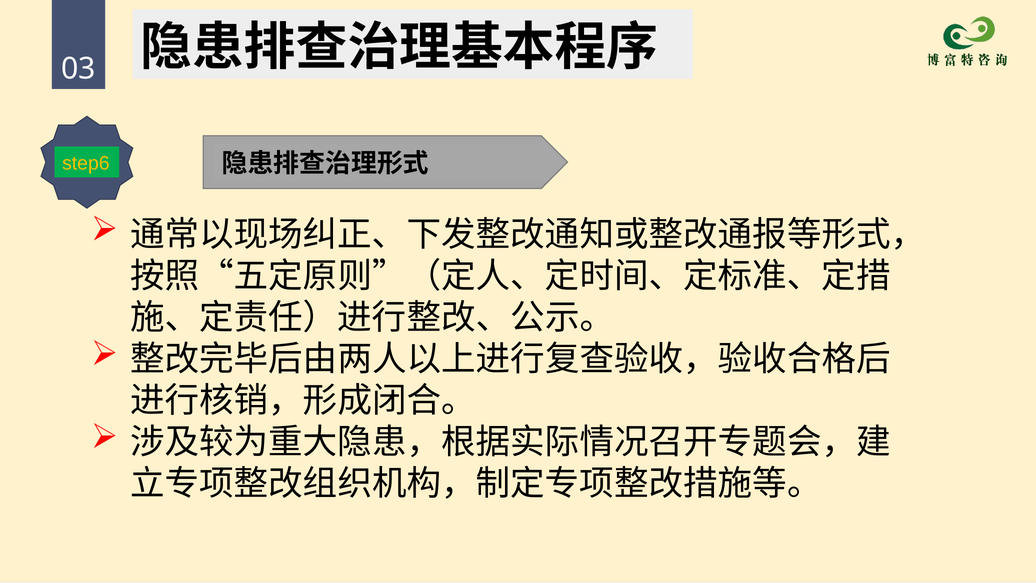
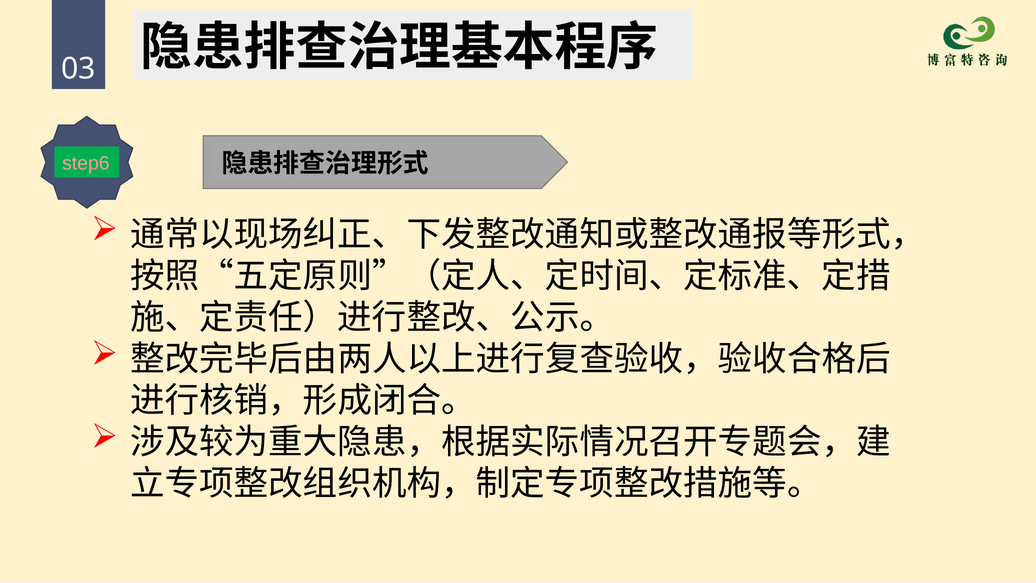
step6 colour: yellow -> pink
